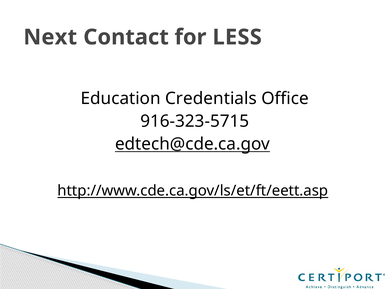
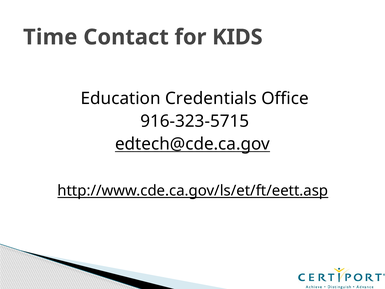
Next: Next -> Time
LESS: LESS -> KIDS
